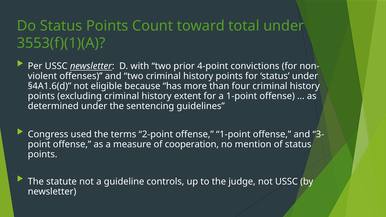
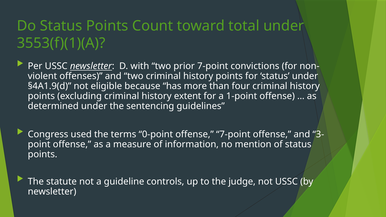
prior 4-point: 4-point -> 7-point
§4A1.6(d: §4A1.6(d -> §4A1.9(d
2-point: 2-point -> 0-point
offense 1-point: 1-point -> 7-point
cooperation: cooperation -> information
